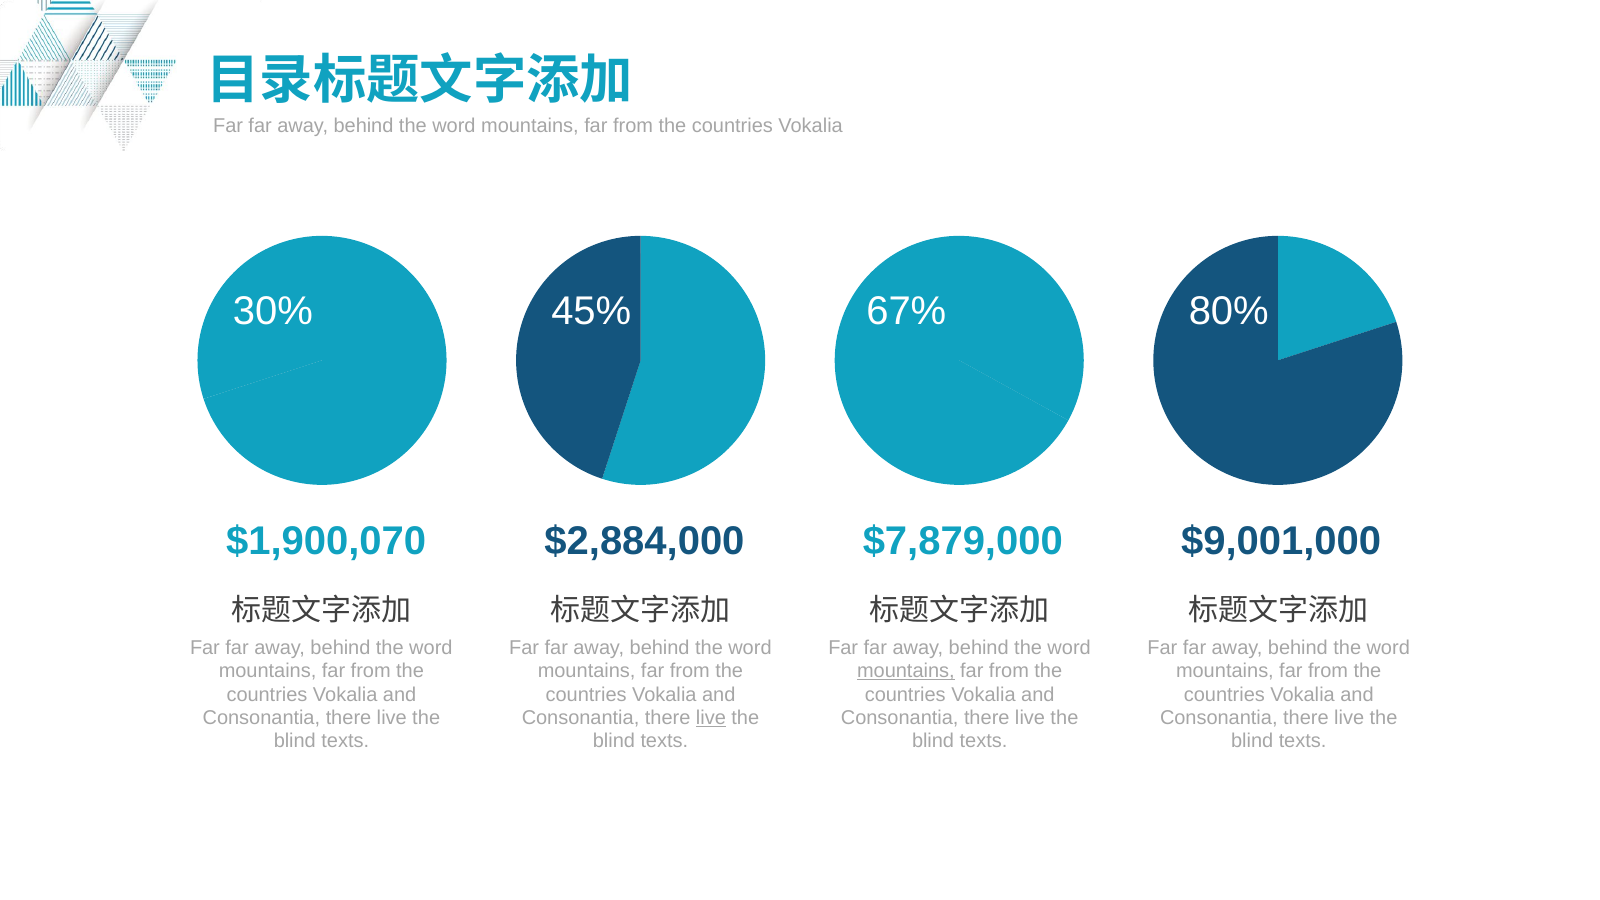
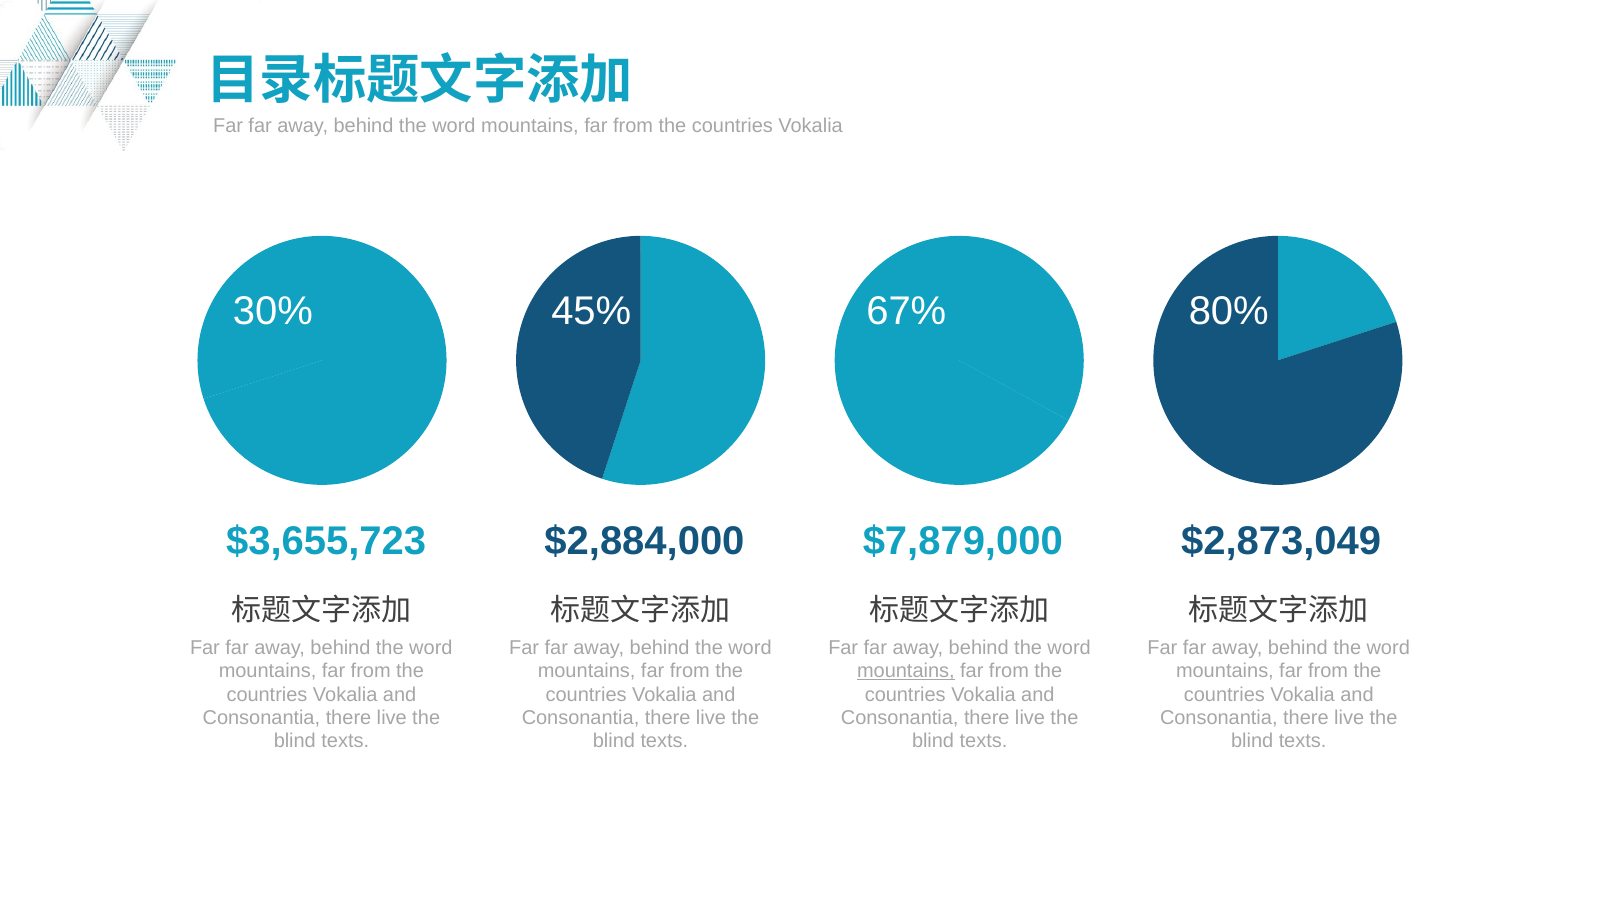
$1,900,070: $1,900,070 -> $3,655,723
$9,001,000: $9,001,000 -> $2,873,049
live at (711, 718) underline: present -> none
